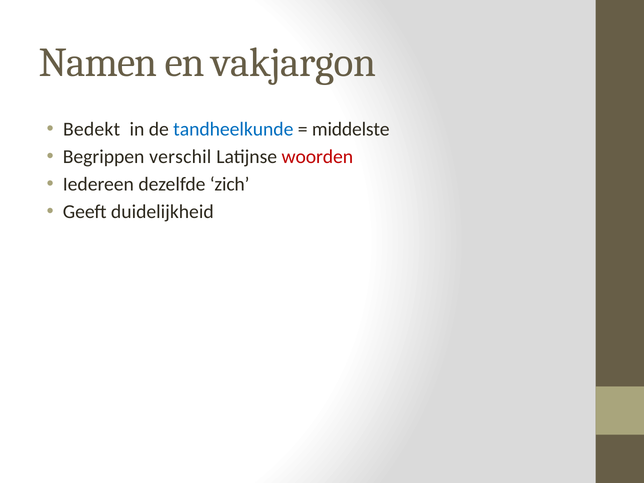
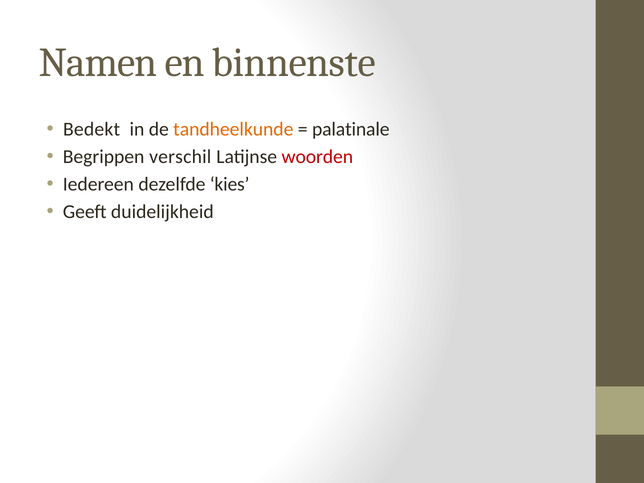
vakjargon: vakjargon -> binnenste
tandheelkunde colour: blue -> orange
middelste: middelste -> palatinale
zich: zich -> kies
